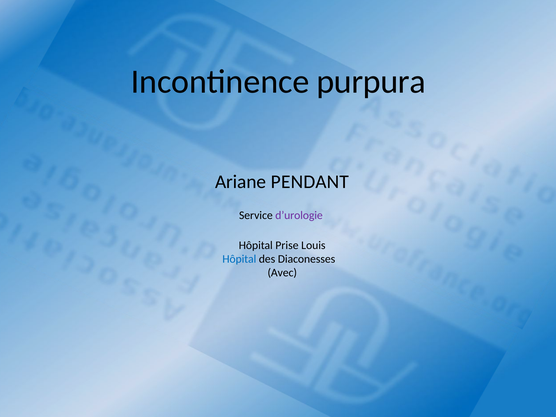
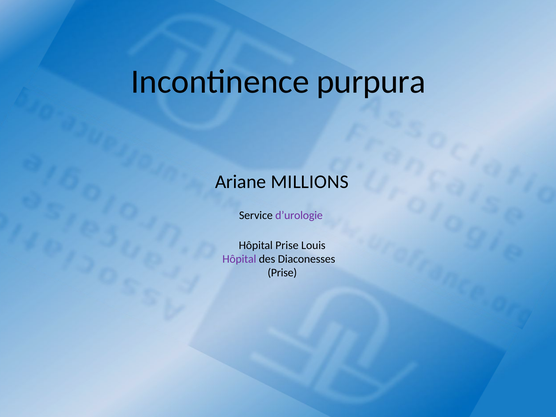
PENDANT: PENDANT -> MILLIONS
Hôpital at (239, 259) colour: blue -> purple
Avec at (282, 273): Avec -> Prise
